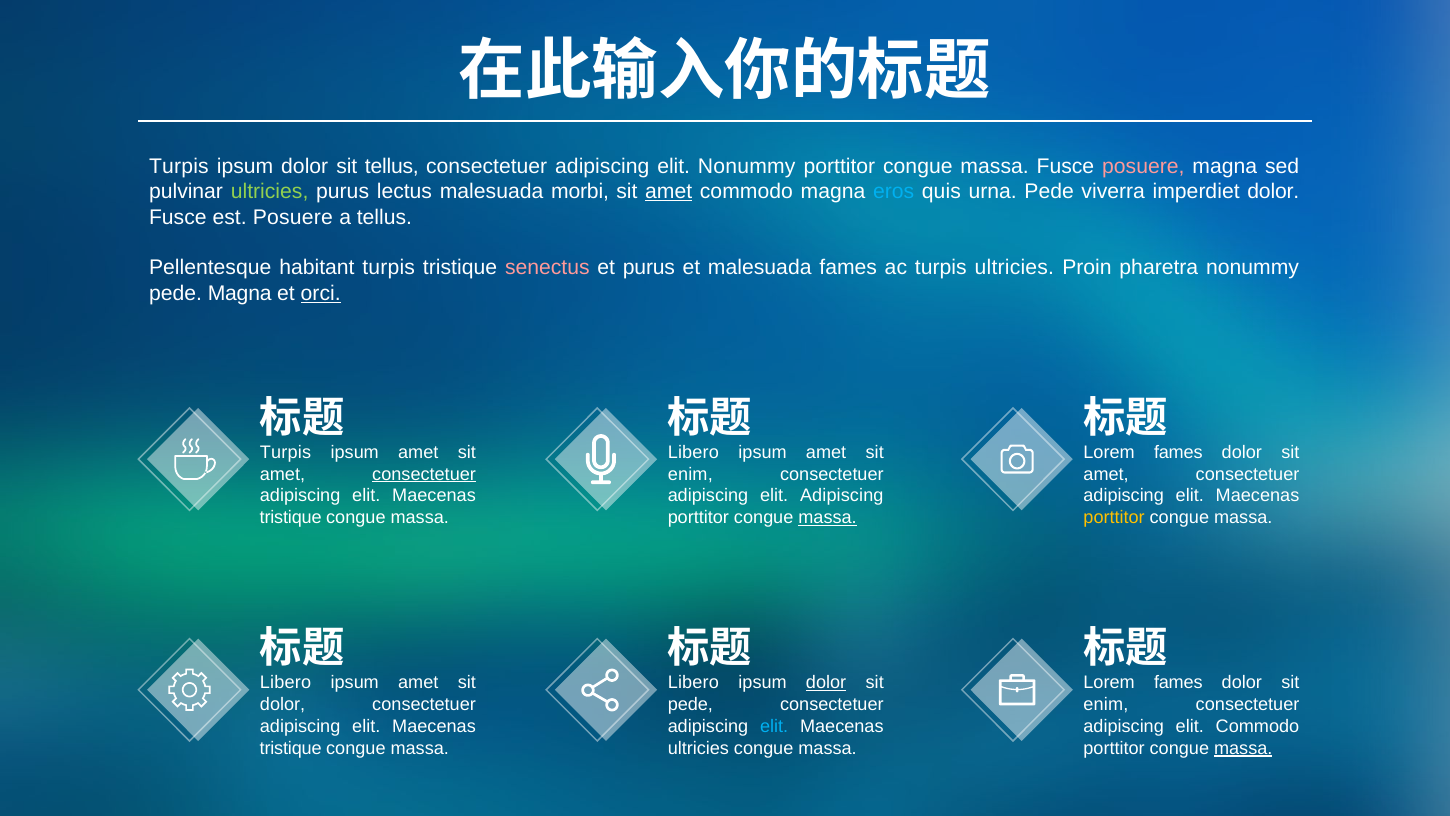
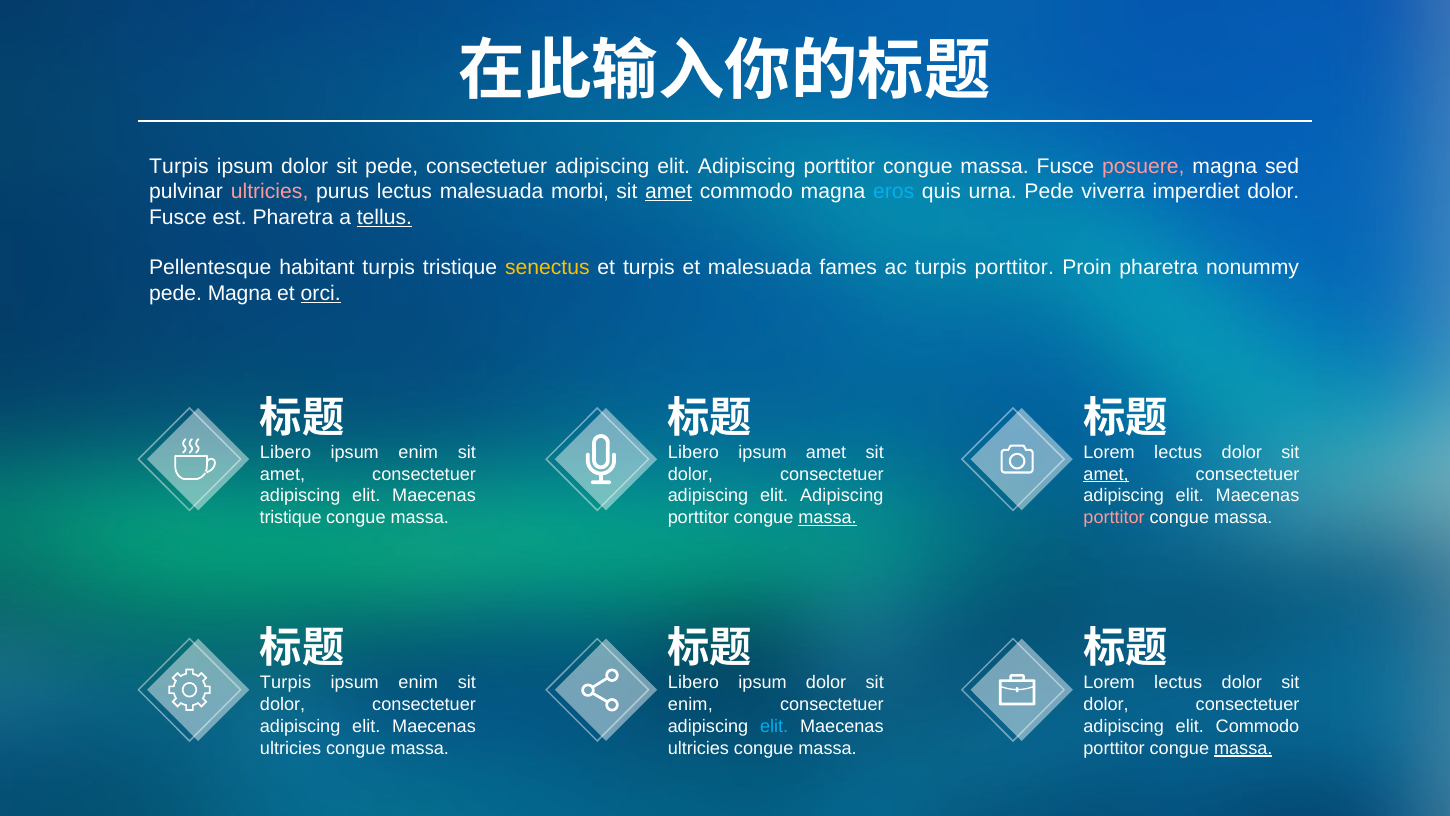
sit tellus: tellus -> pede
Nonummy at (747, 166): Nonummy -> Adipiscing
ultricies at (270, 192) colour: light green -> pink
est Posuere: Posuere -> Pharetra
tellus at (384, 217) underline: none -> present
senectus colour: pink -> yellow
et purus: purus -> turpis
turpis ultricies: ultricies -> porttitor
Turpis at (286, 452): Turpis -> Libero
amet at (418, 452): amet -> enim
fames at (1178, 452): fames -> lectus
consectetuer at (424, 474) underline: present -> none
enim at (690, 474): enim -> dolor
amet at (1106, 474) underline: none -> present
porttitor at (1114, 517) colour: yellow -> pink
Libero at (286, 683): Libero -> Turpis
amet at (418, 683): amet -> enim
dolor at (826, 683) underline: present -> none
fames at (1178, 683): fames -> lectus
pede at (690, 704): pede -> enim
enim at (1106, 704): enim -> dolor
tristique at (291, 748): tristique -> ultricies
